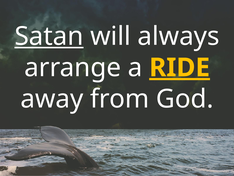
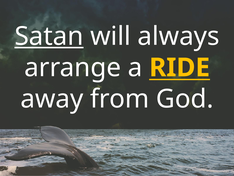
RIDE underline: present -> none
